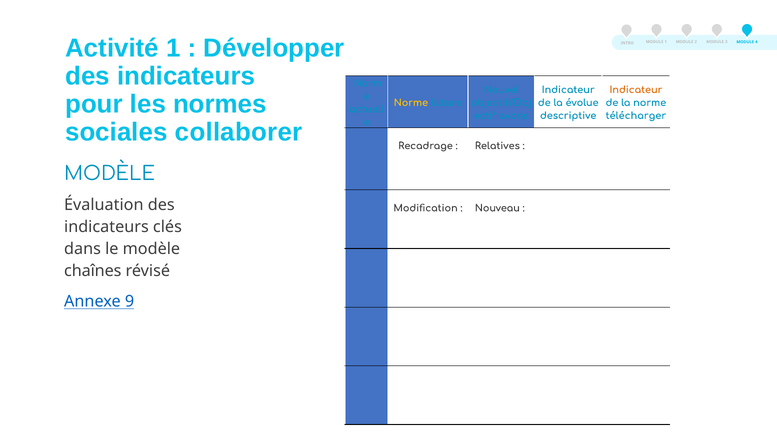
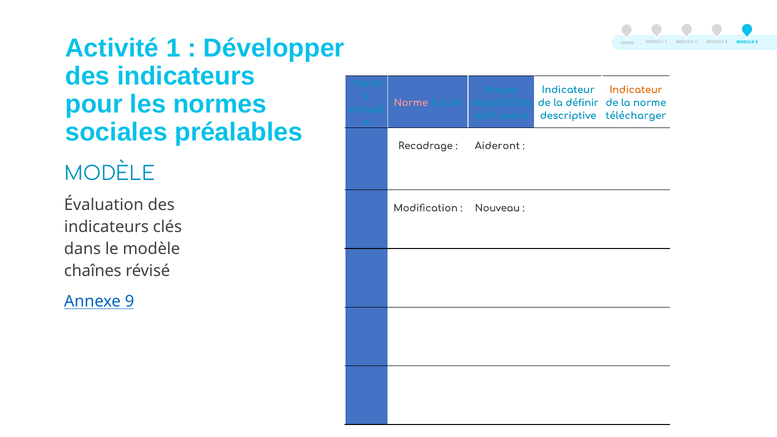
Norme at (411, 103) colour: yellow -> pink
évolue: évolue -> définir
collaborer: collaborer -> préalables
Relatives: Relatives -> Aideront
